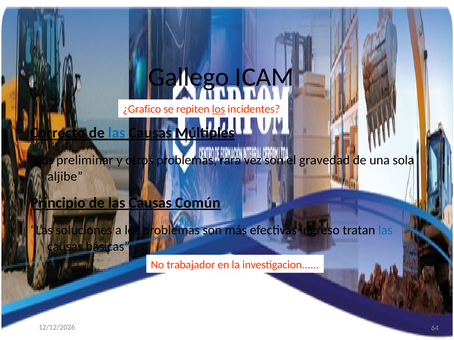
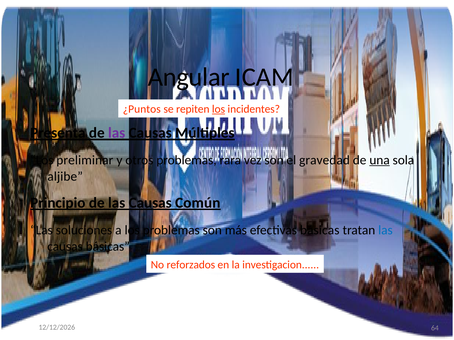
Gallego: Gallego -> Angular
¿Grafico: ¿Grafico -> ¿Puntos
Correcto: Correcto -> Presenta
las at (117, 133) colour: blue -> purple
una underline: none -> present
efectivas ingreso: ingreso -> básicas
trabajador: trabajador -> reforzados
